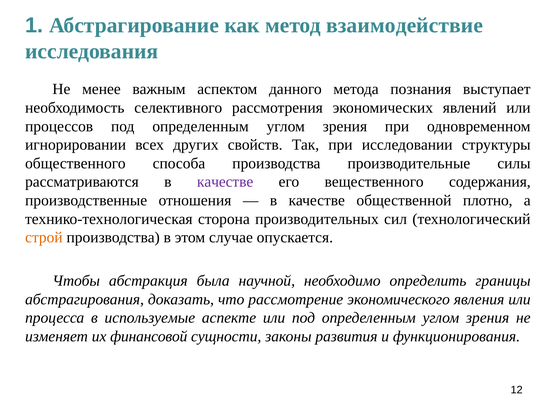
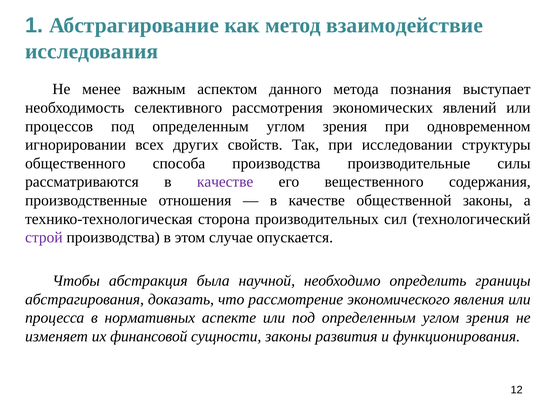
общественной плотно: плотно -> законы
строй colour: orange -> purple
используемые: используемые -> нормативных
